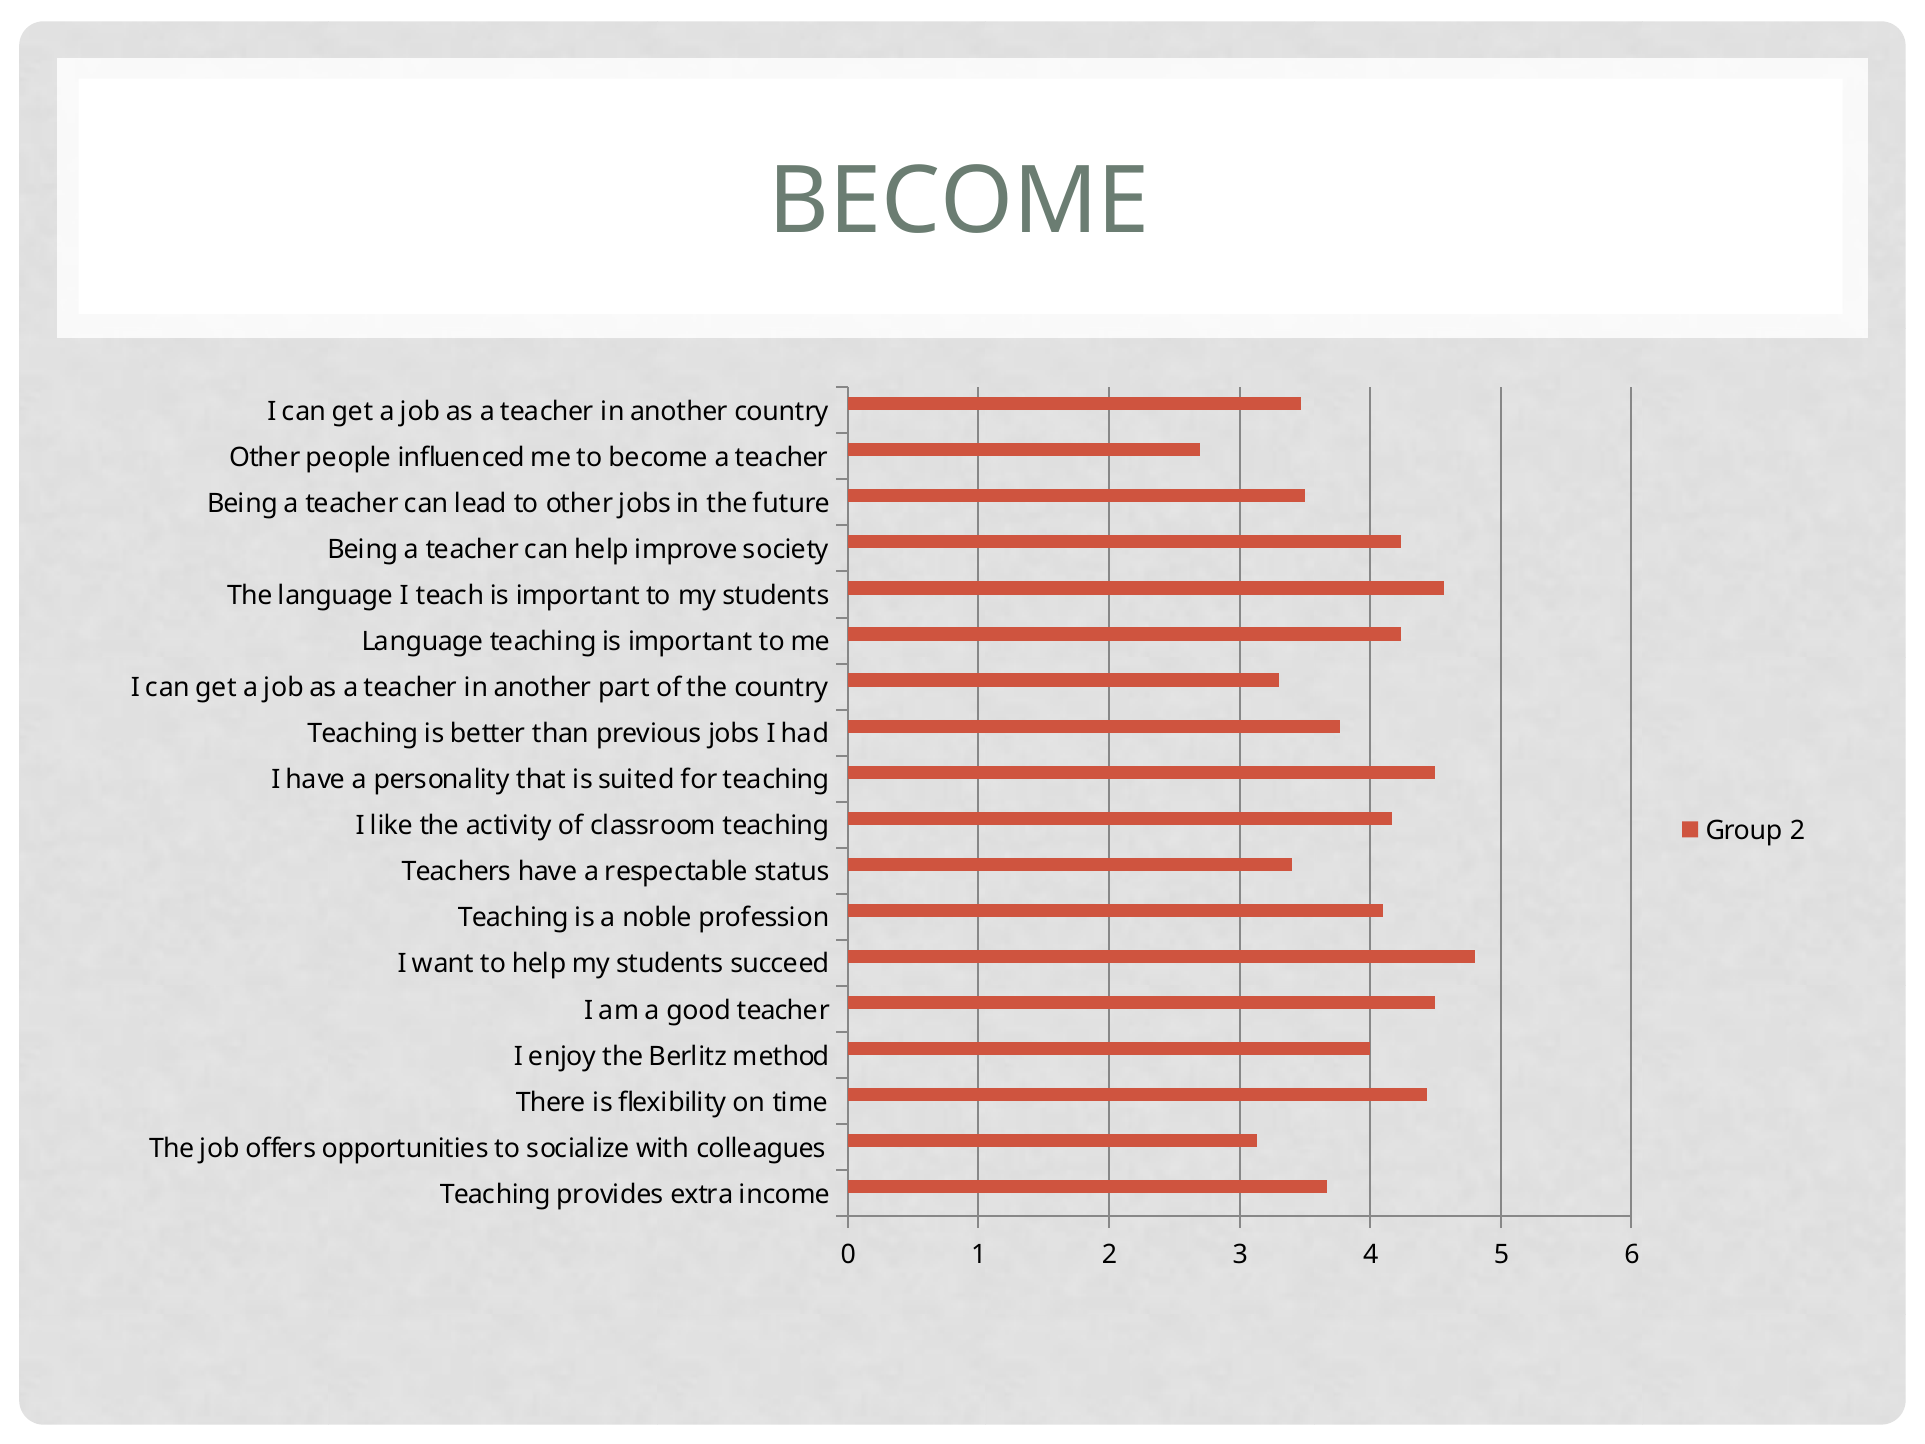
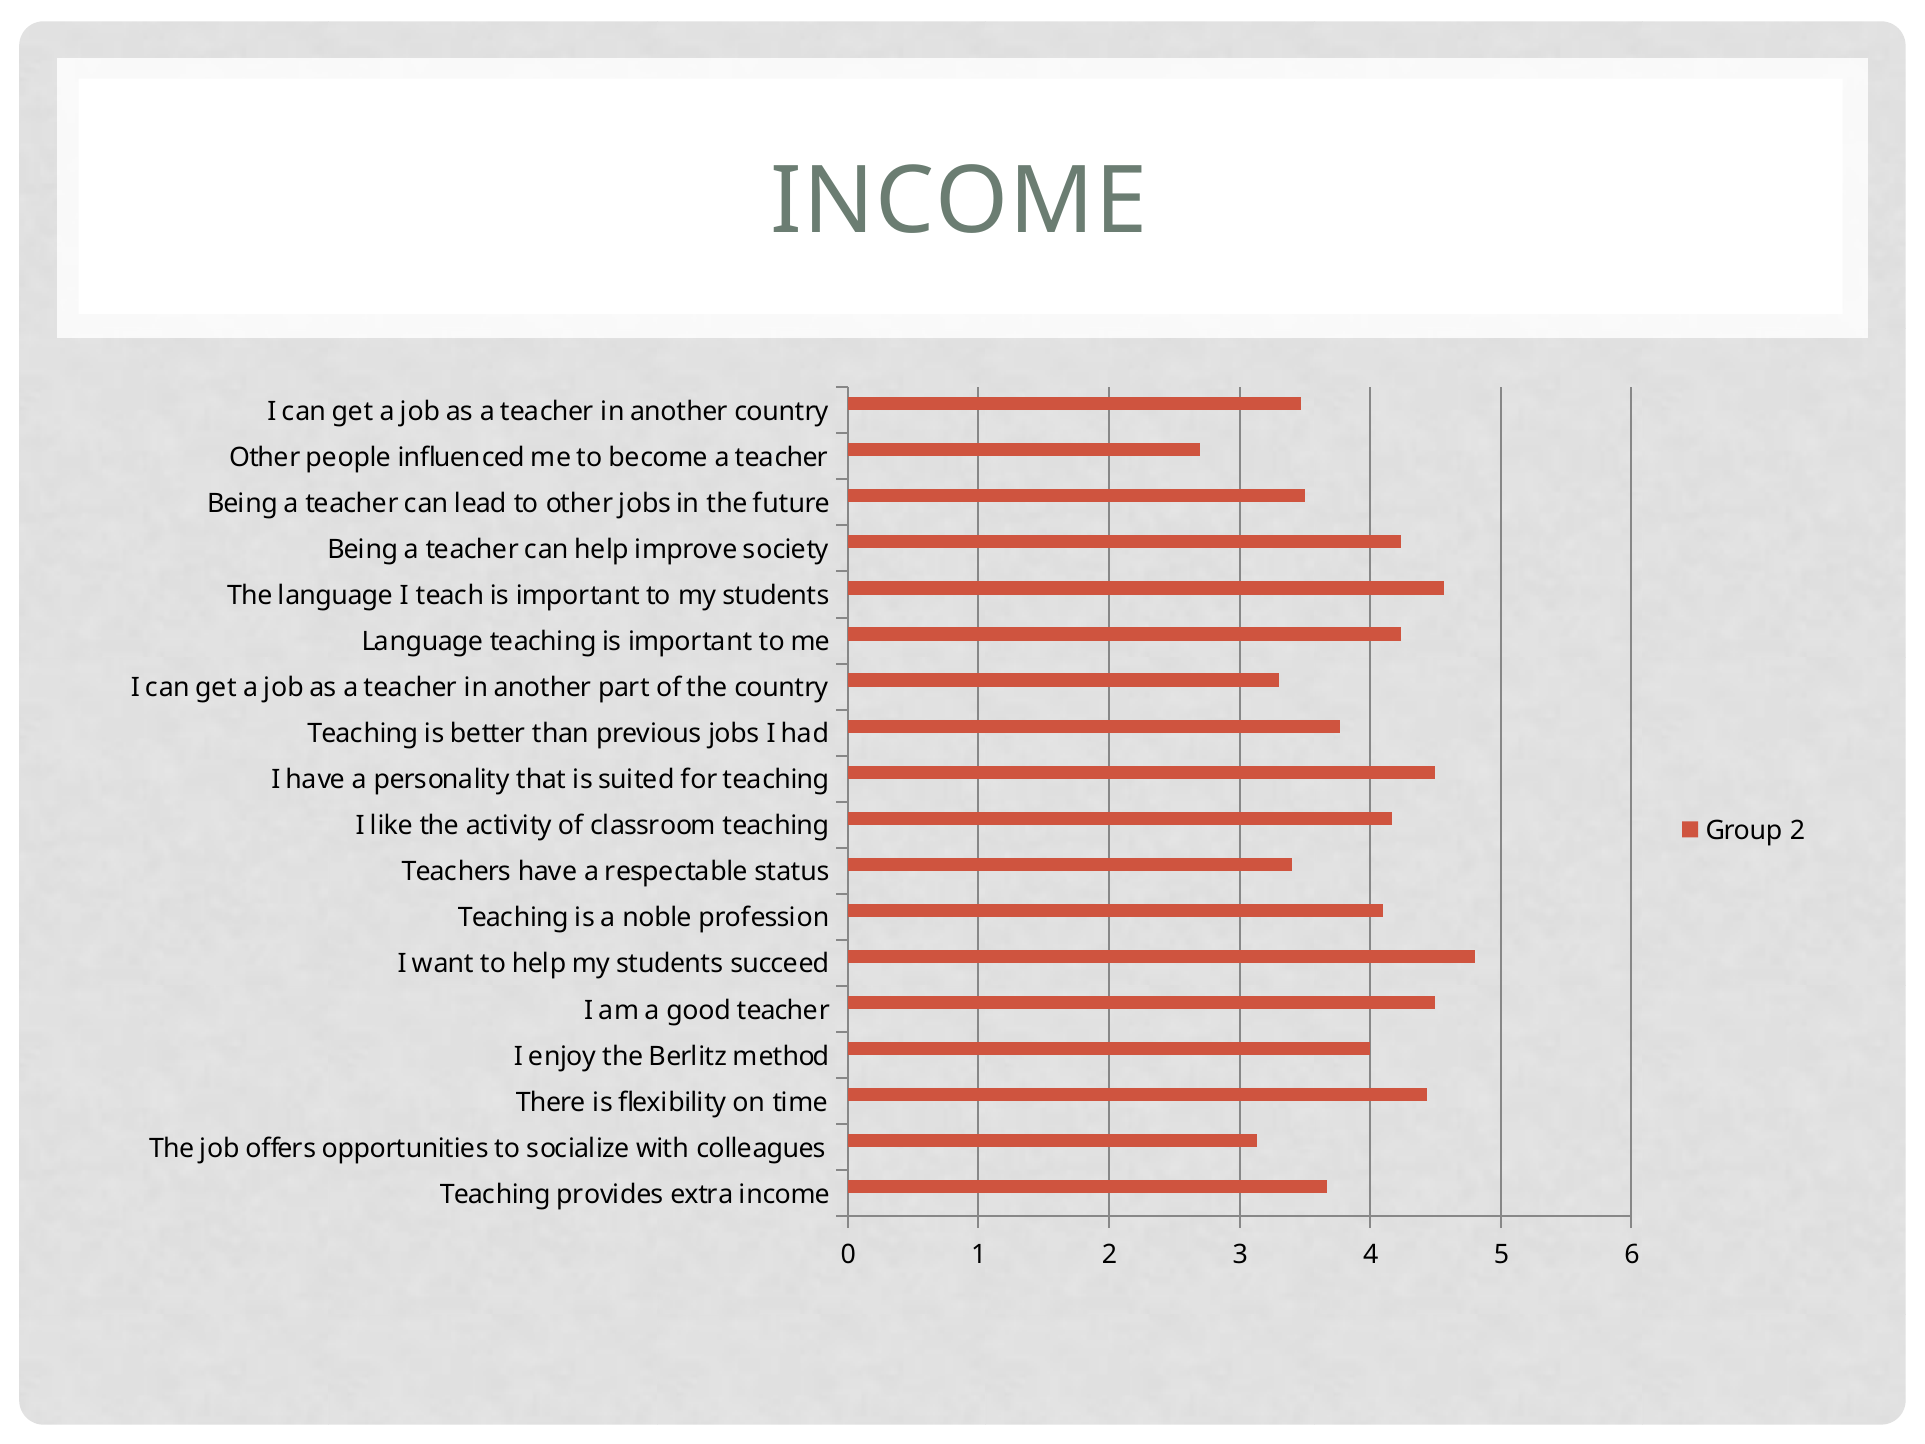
BECOME at (959, 202): BECOME -> INCOME
